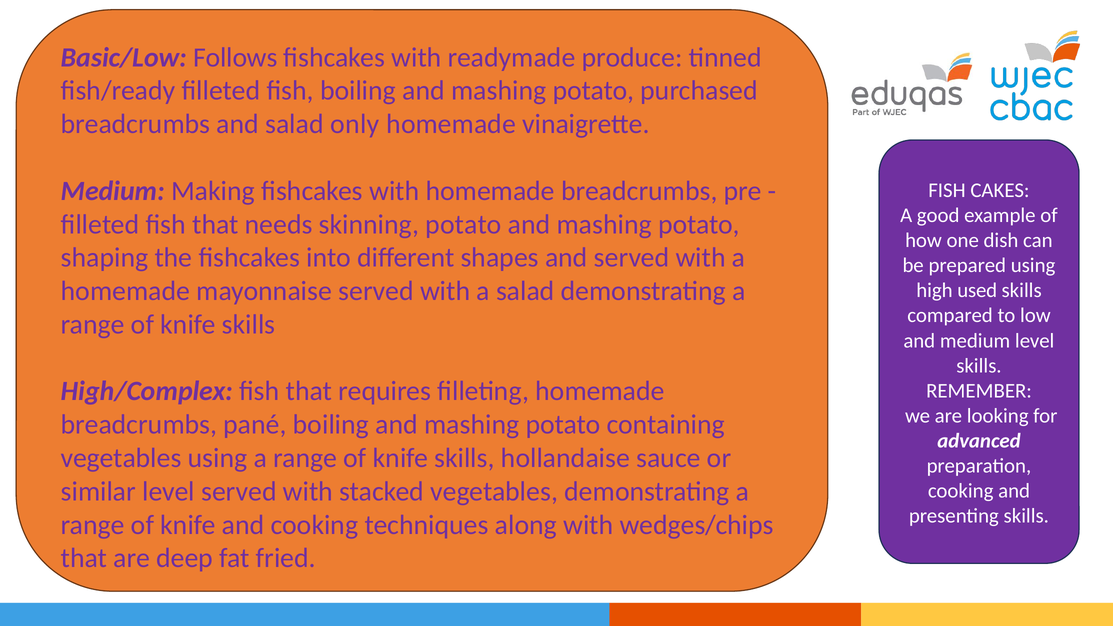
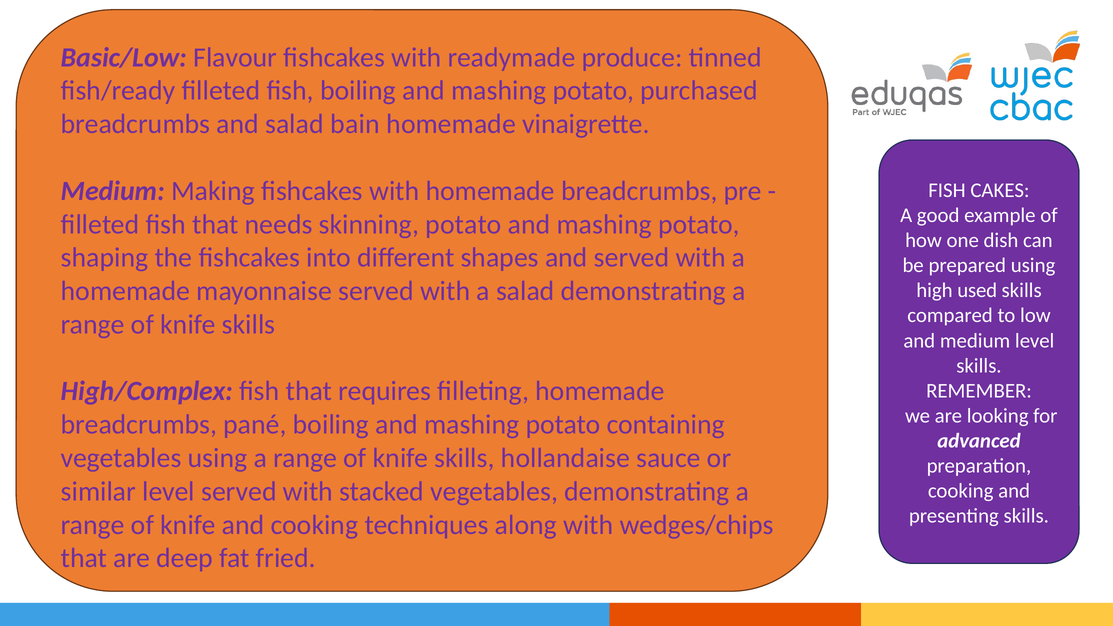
Follows: Follows -> Flavour
only: only -> bain
